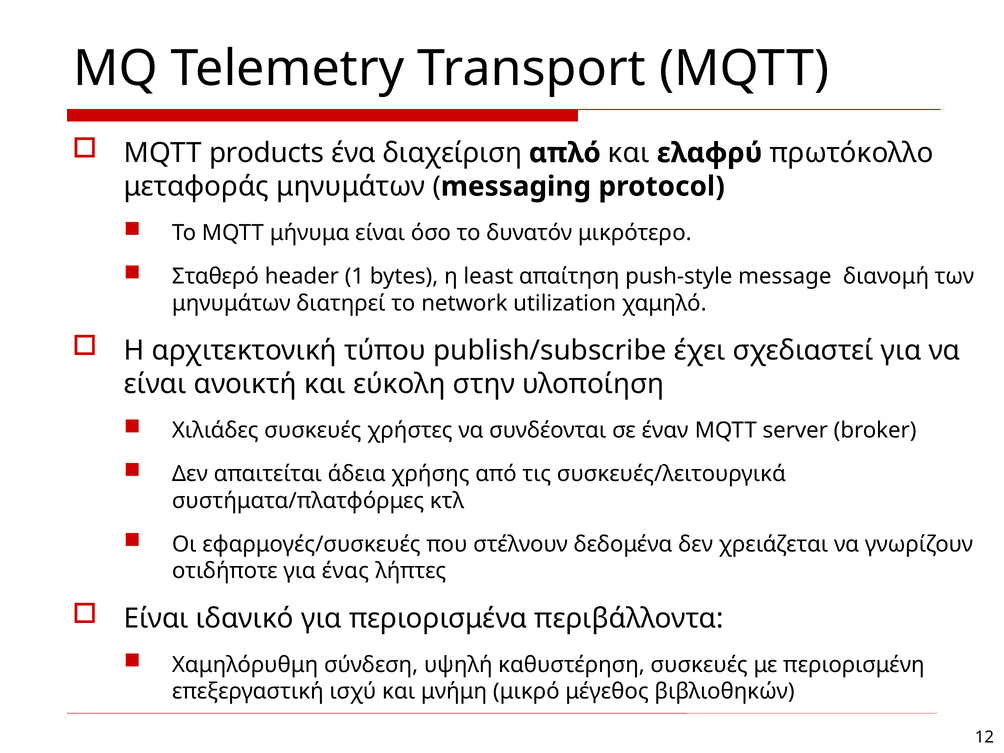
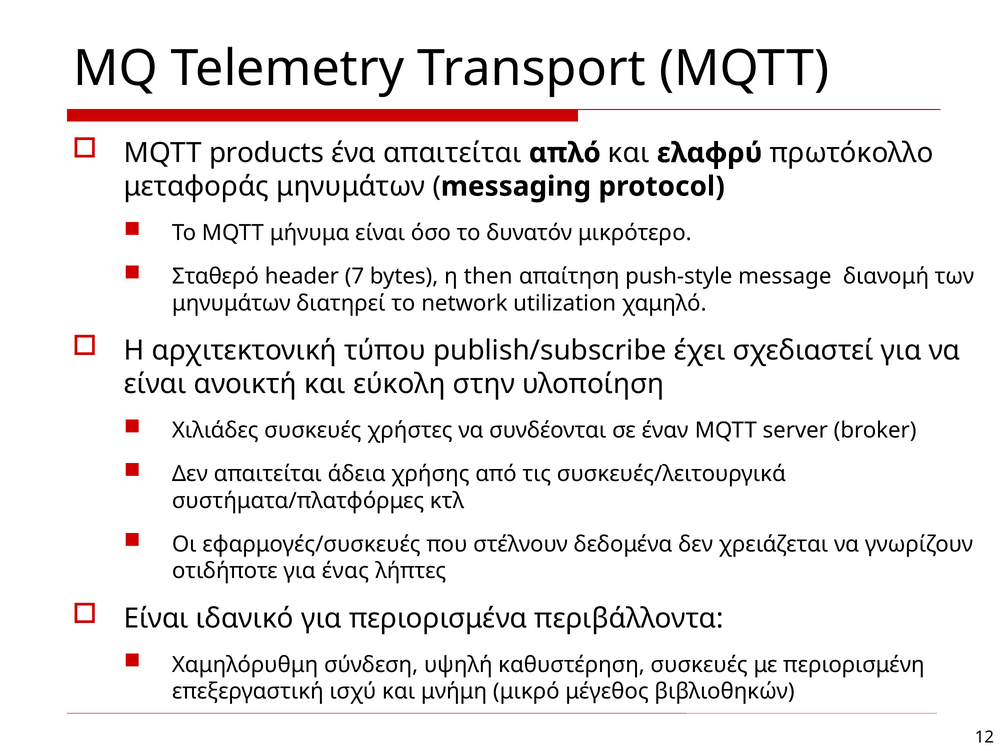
ένα διαχείριση: διαχείριση -> απαιτείται
1: 1 -> 7
least: least -> then
